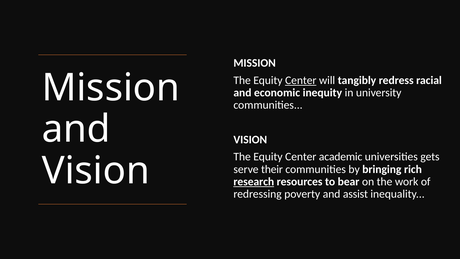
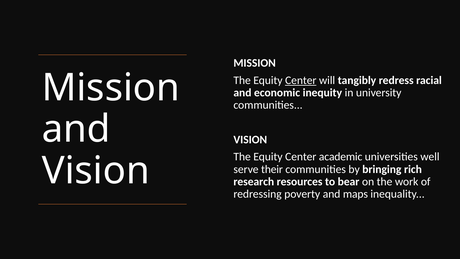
gets: gets -> well
research underline: present -> none
assist: assist -> maps
